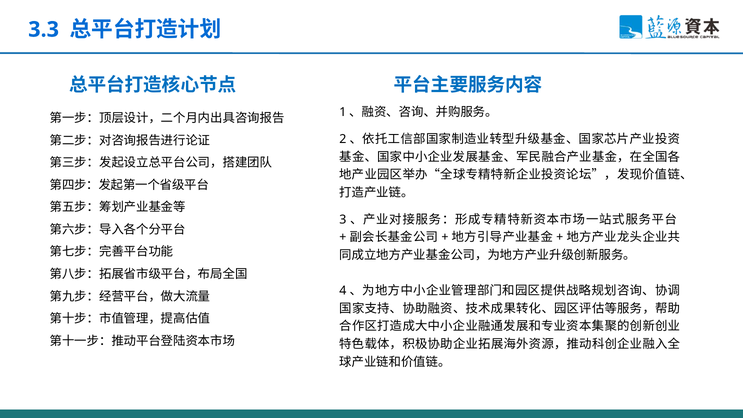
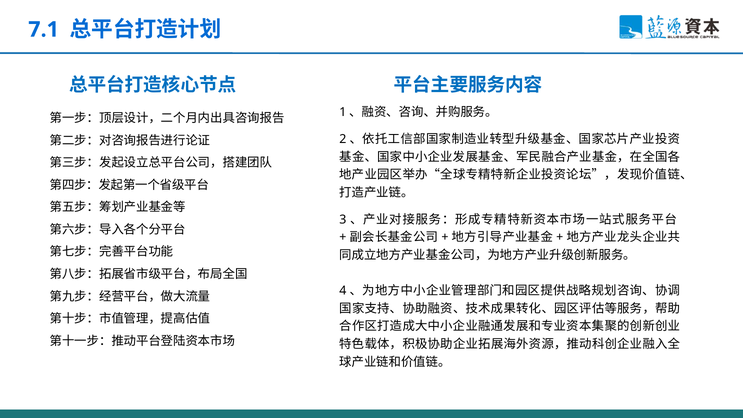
3.3: 3.3 -> 7.1
